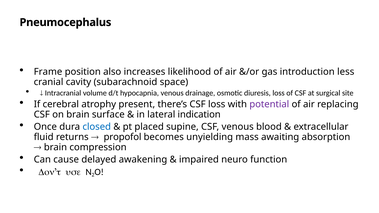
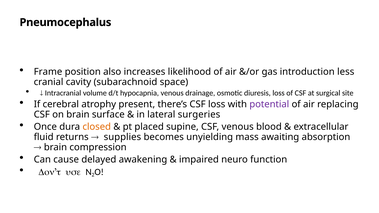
indication: indication -> surgeries
closed colour: blue -> orange
propofol: propofol -> supplies
